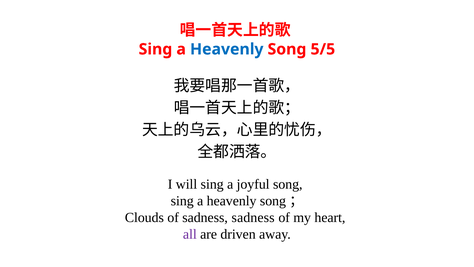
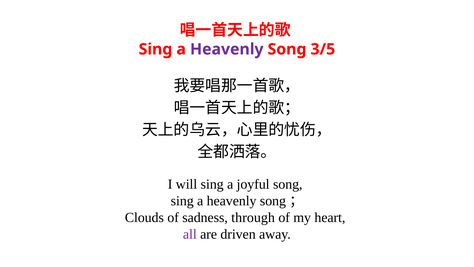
Heavenly at (227, 49) colour: blue -> purple
5/5: 5/5 -> 3/5
sadness sadness: sadness -> through
